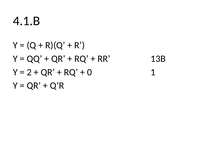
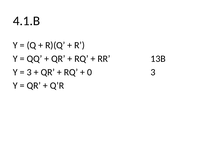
2 at (29, 72): 2 -> 3
0 1: 1 -> 3
